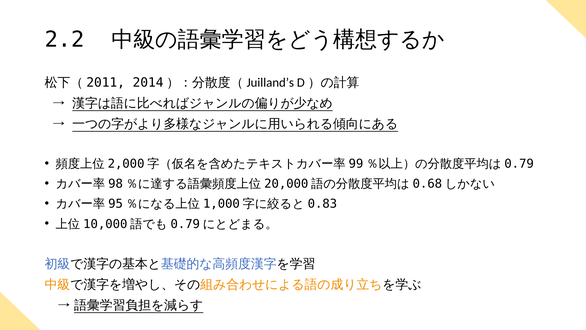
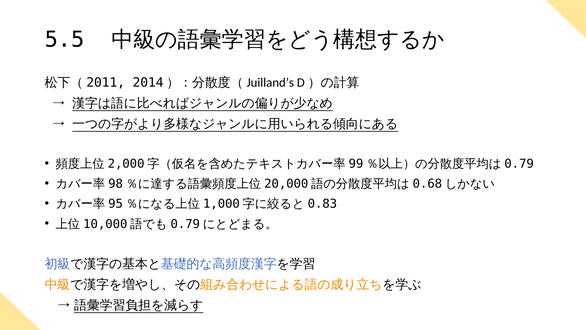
2.2: 2.2 -> 5.5
